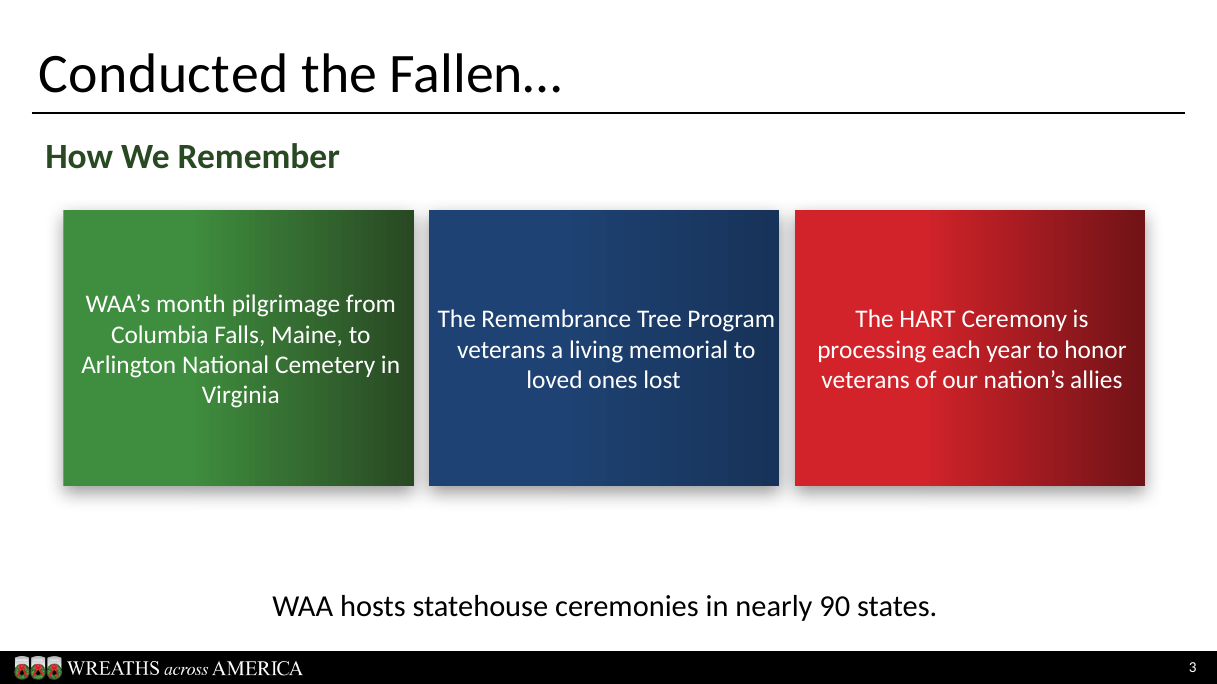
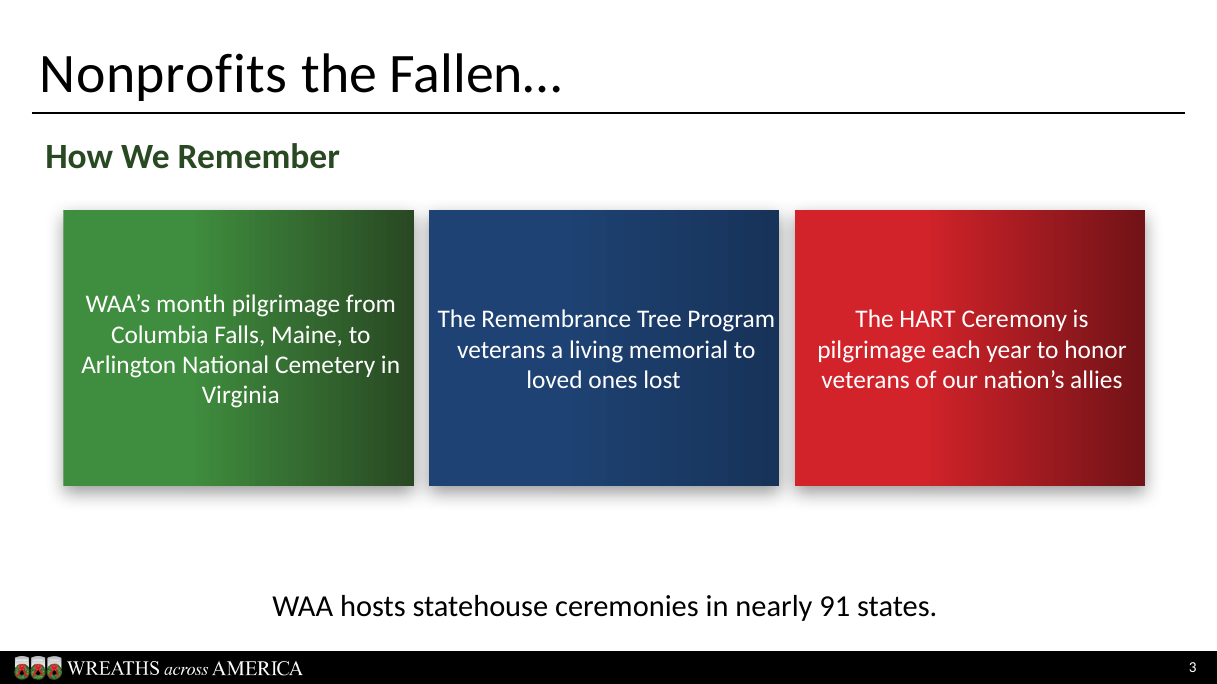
Conducted: Conducted -> Nonprofits
processing at (872, 350): processing -> pilgrimage
90: 90 -> 91
